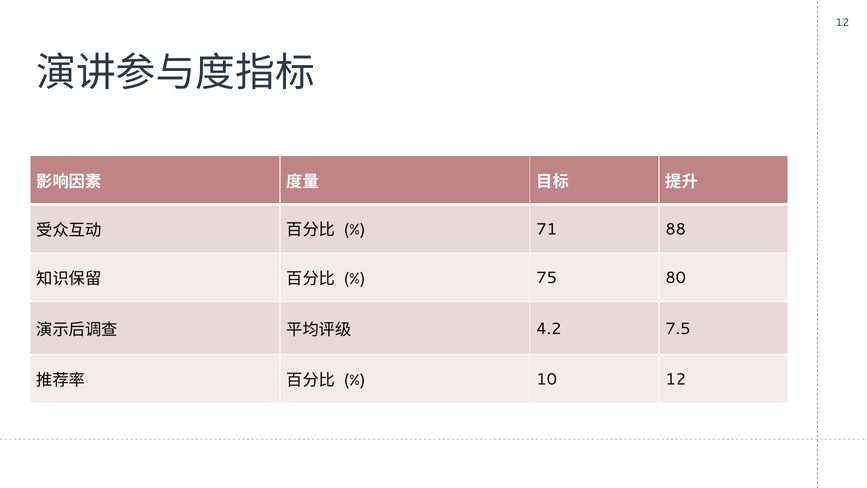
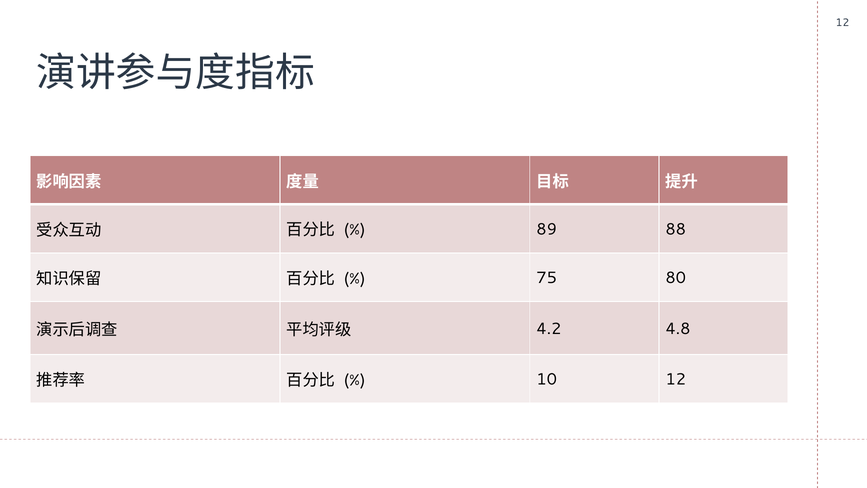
71: 71 -> 89
7.5: 7.5 -> 4.8
